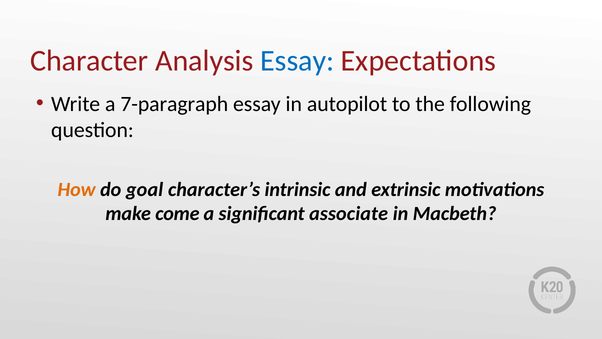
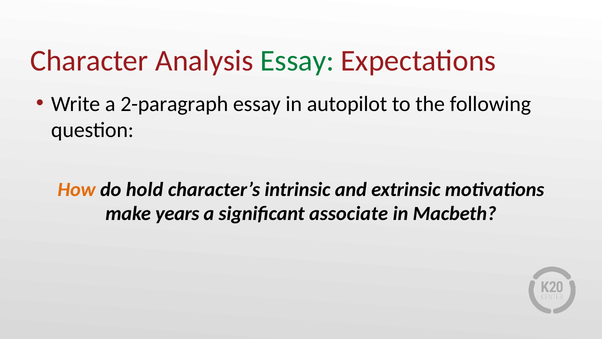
Essay at (297, 61) colour: blue -> green
7-paragraph: 7-paragraph -> 2-paragraph
goal: goal -> hold
come: come -> years
